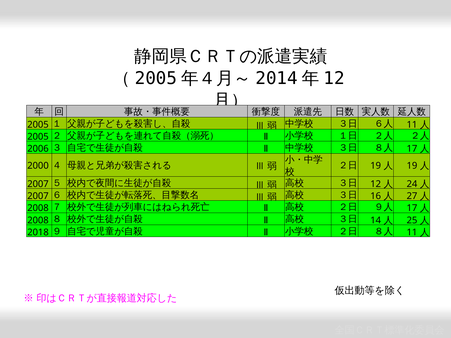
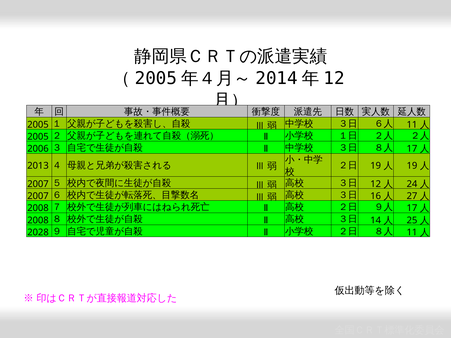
2000: 2000 -> 2013
2018: 2018 -> 2028
